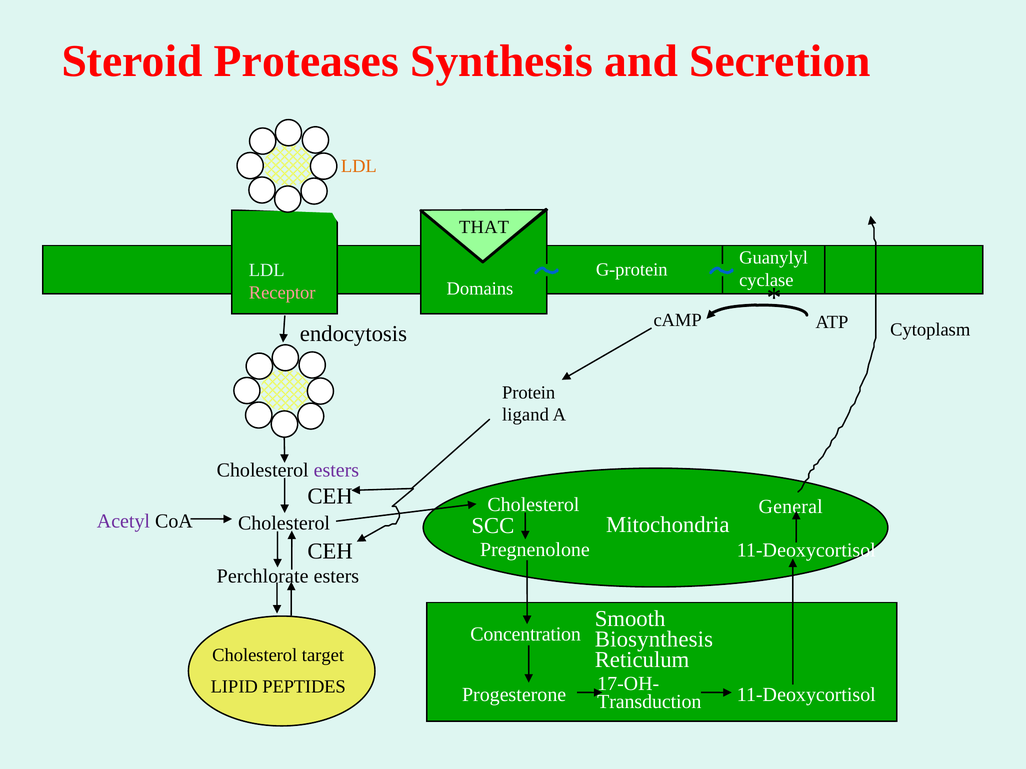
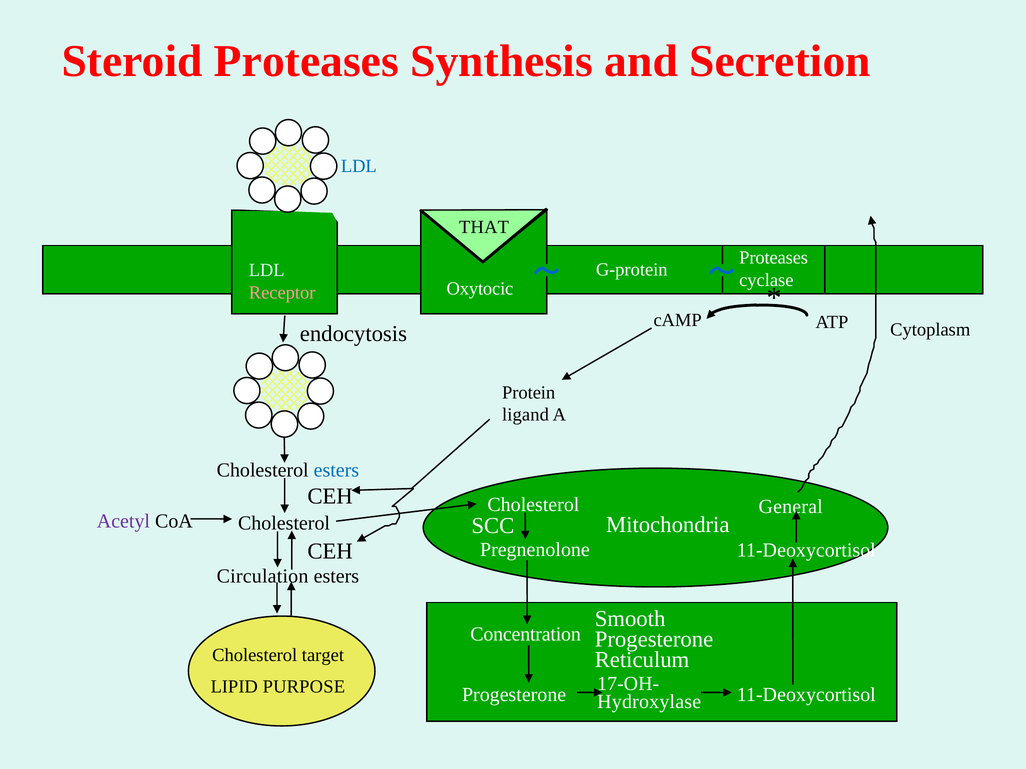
LDL at (359, 166) colour: orange -> blue
Guanylyl at (774, 258): Guanylyl -> Proteases
Domains: Domains -> Oxytocic
esters at (336, 470) colour: purple -> blue
Perchlorate: Perchlorate -> Circulation
Biosynthesis at (654, 639): Biosynthesis -> Progesterone
PEPTIDES: PEPTIDES -> PURPOSE
Transduction: Transduction -> Hydroxylase
